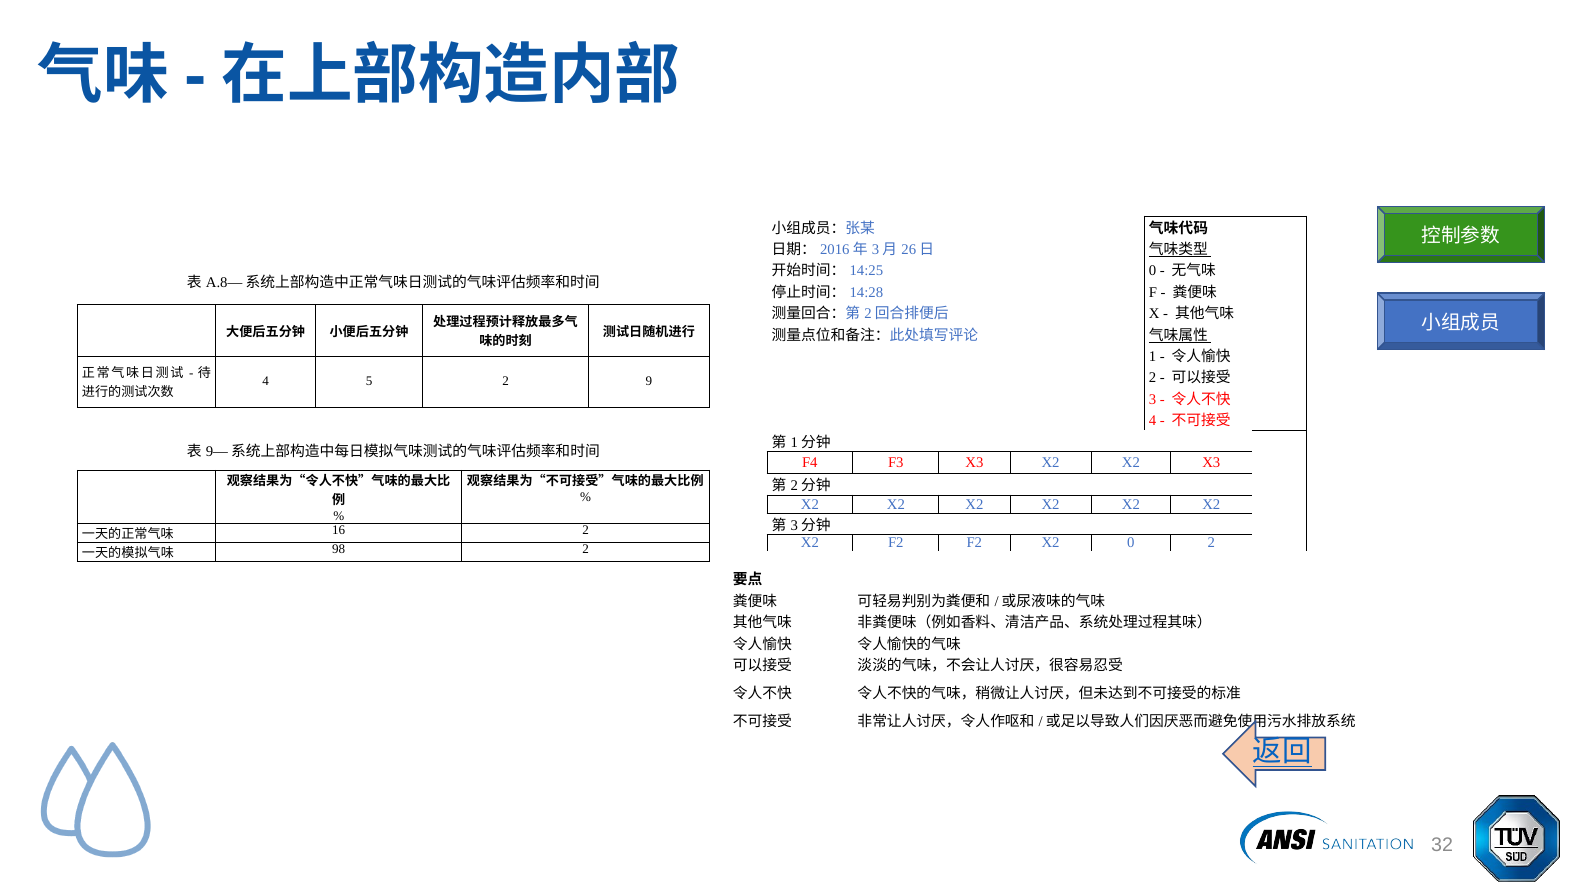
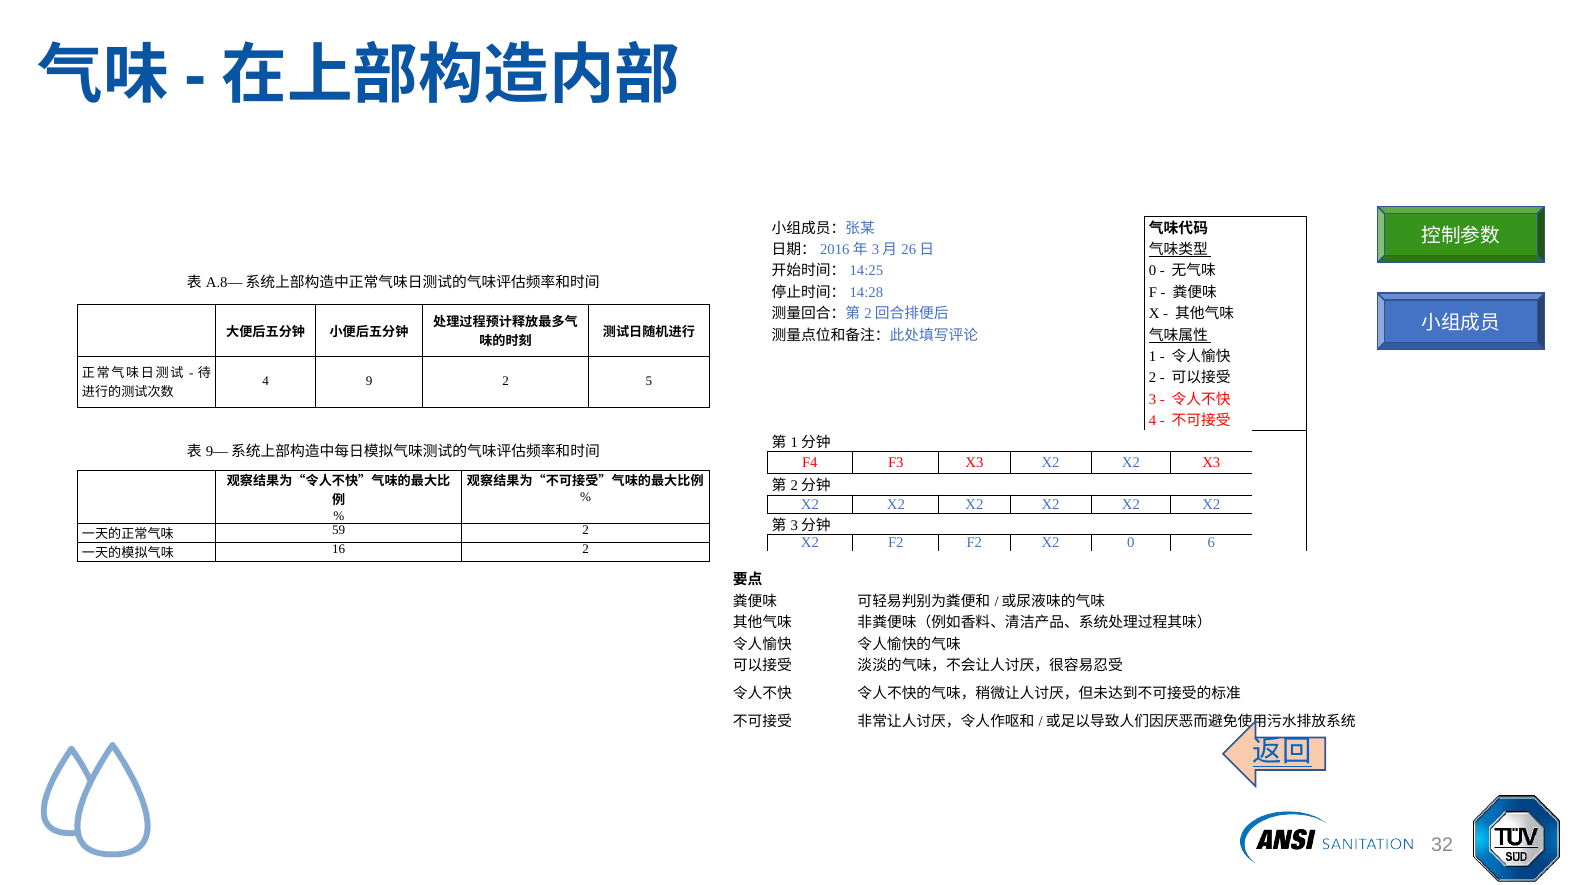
5: 5 -> 9
9: 9 -> 5
16: 16 -> 59
0 2: 2 -> 6
98: 98 -> 16
